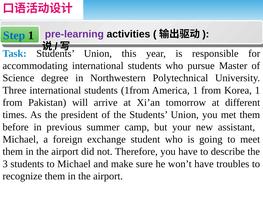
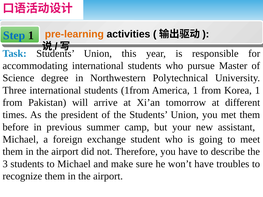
pre-learning colour: purple -> orange
